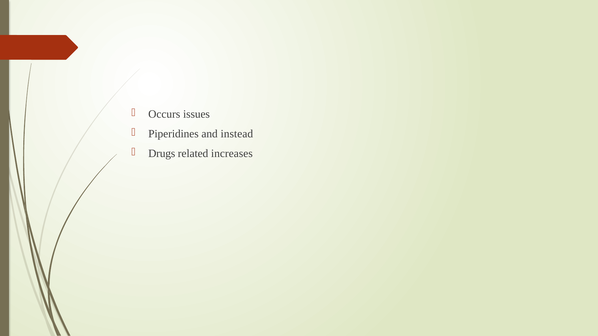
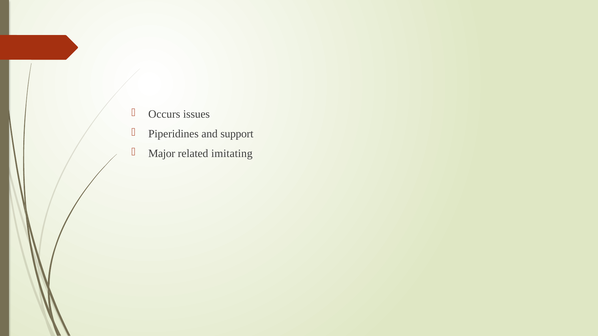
instead: instead -> support
Drugs: Drugs -> Major
increases: increases -> imitating
